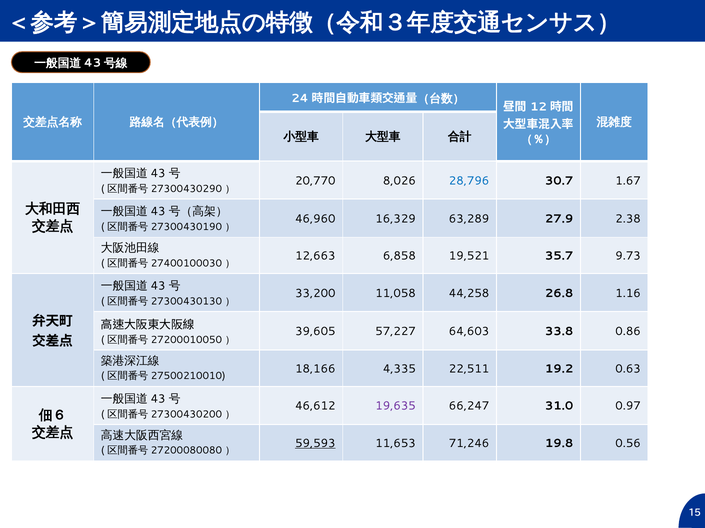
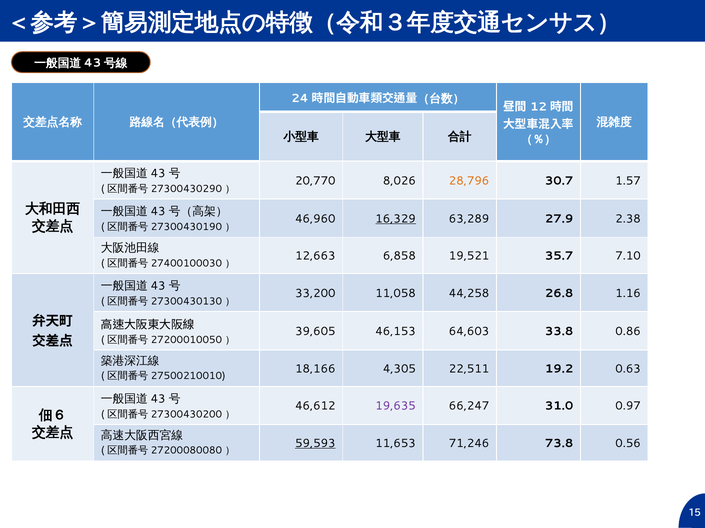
28,796 colour: blue -> orange
1.67: 1.67 -> 1.57
16,329 underline: none -> present
9.73: 9.73 -> 7.10
57,227: 57,227 -> 46,153
4,335: 4,335 -> 4,305
19.8: 19.8 -> 73.8
